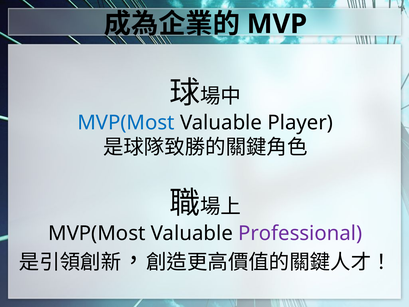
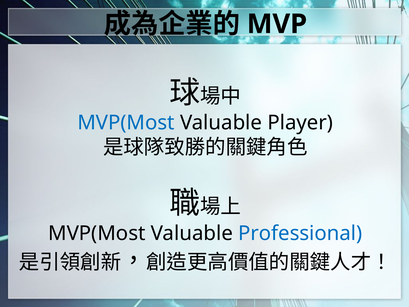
Professional colour: purple -> blue
